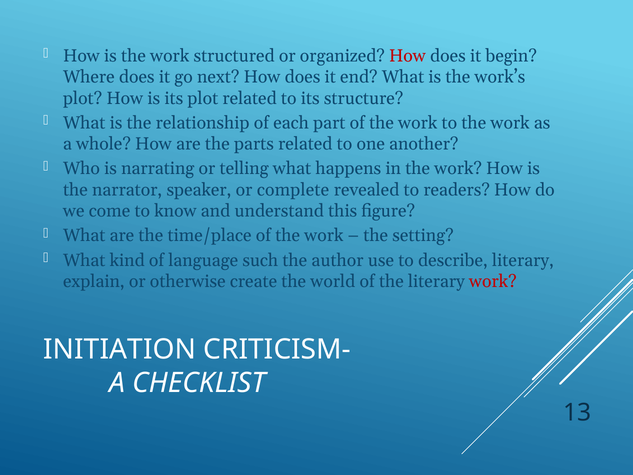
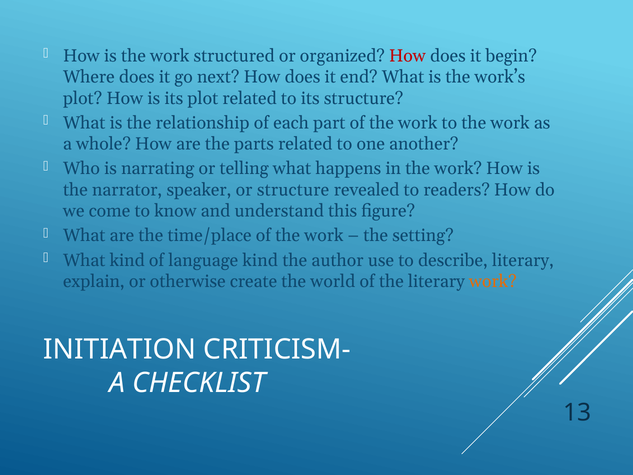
or complete: complete -> structure
language such: such -> kind
work at (493, 281) colour: red -> orange
